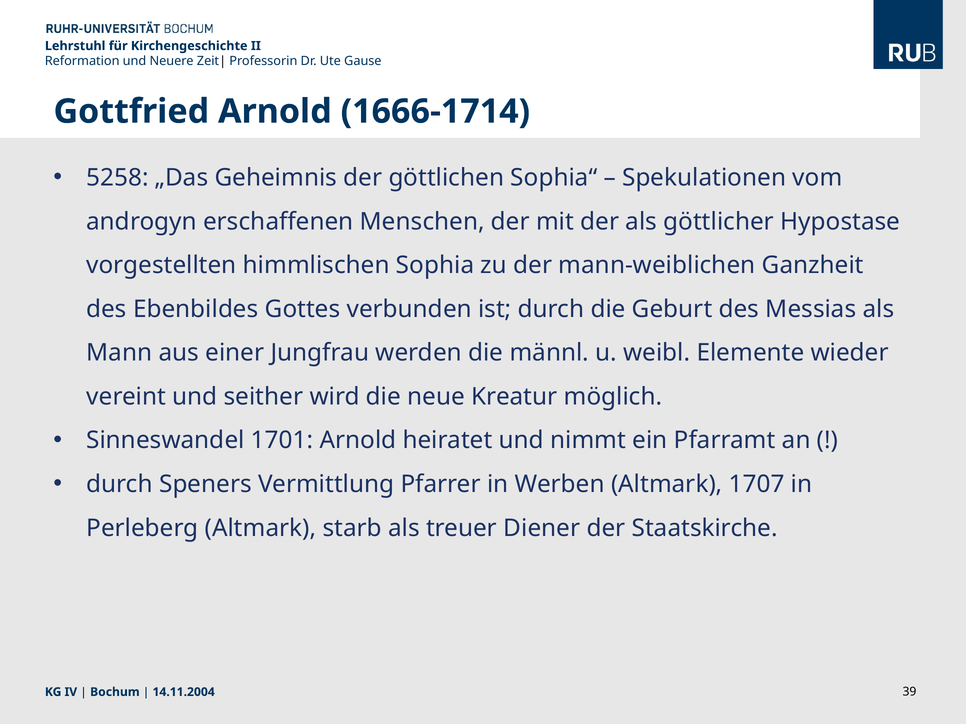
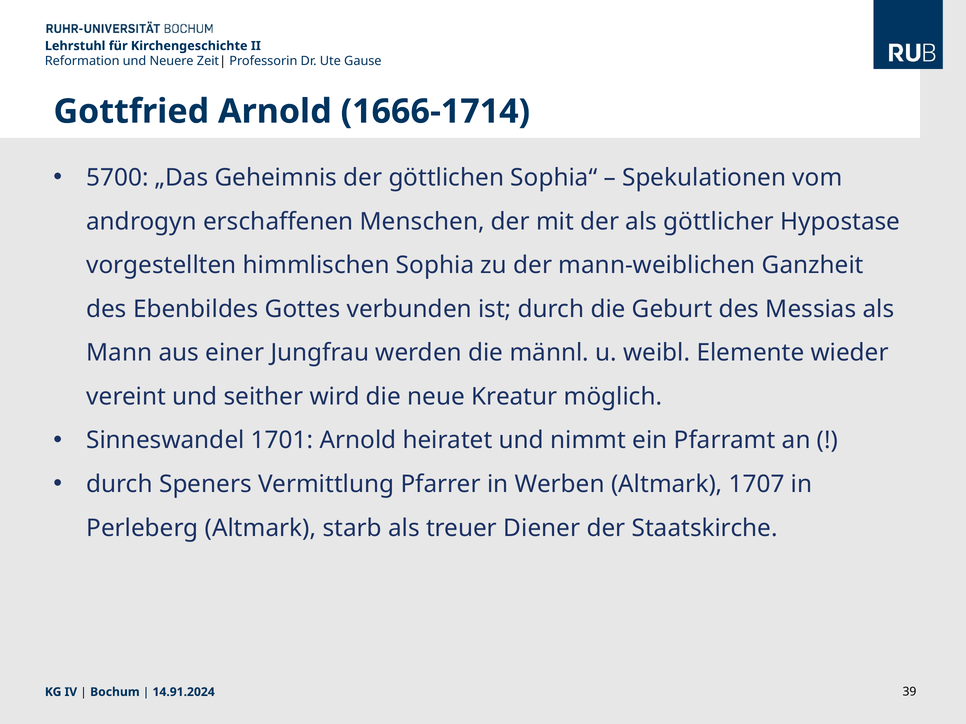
5258: 5258 -> 5700
14.11.2004: 14.11.2004 -> 14.91.2024
